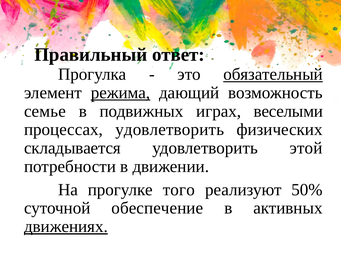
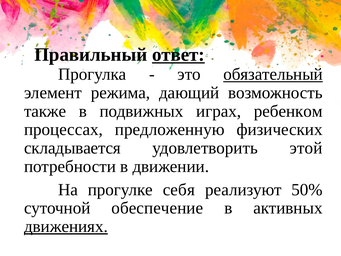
ответ underline: none -> present
режима underline: present -> none
семье: семье -> также
веселыми: веселыми -> ребенком
процессах удовлетворить: удовлетворить -> предложенную
того: того -> себя
